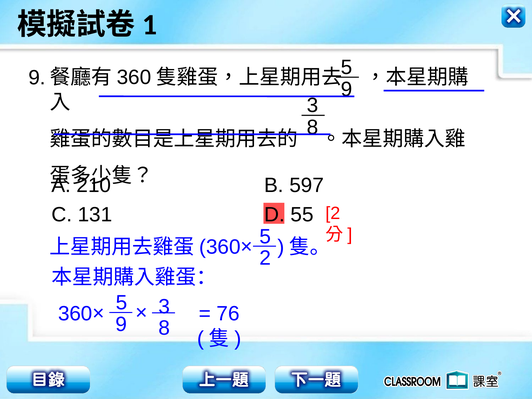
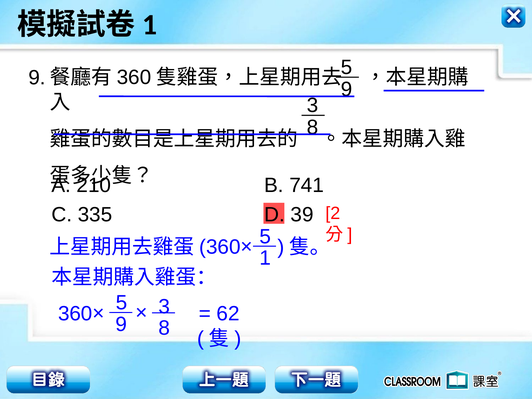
597: 597 -> 741
131: 131 -> 335
55: 55 -> 39
2 at (265, 258): 2 -> 1
76: 76 -> 62
